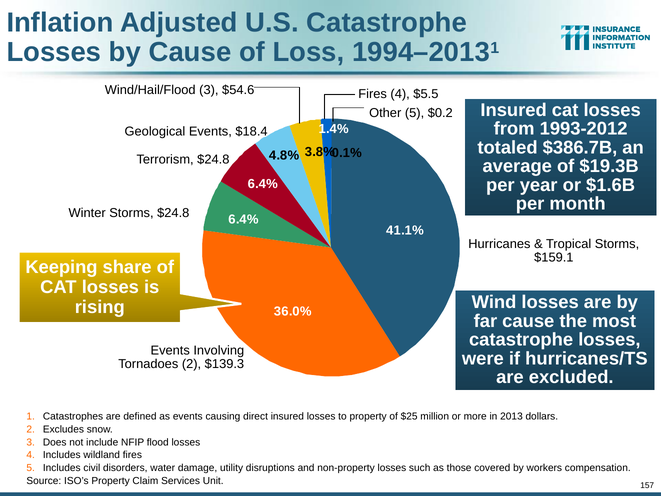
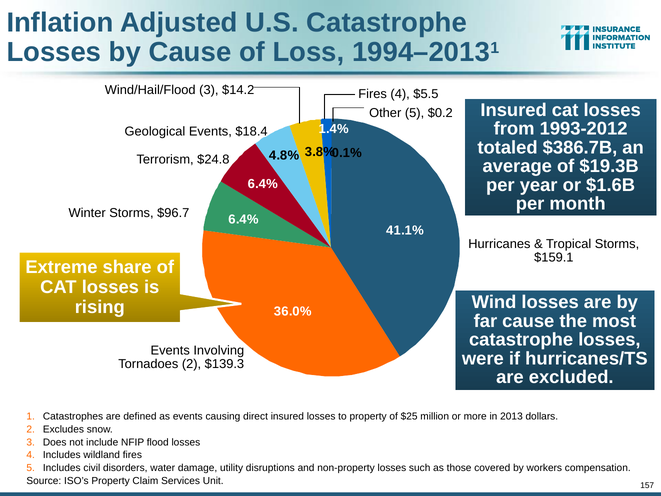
$54.6: $54.6 -> $14.2
Storms $24.8: $24.8 -> $96.7
Keeping: Keeping -> Extreme
